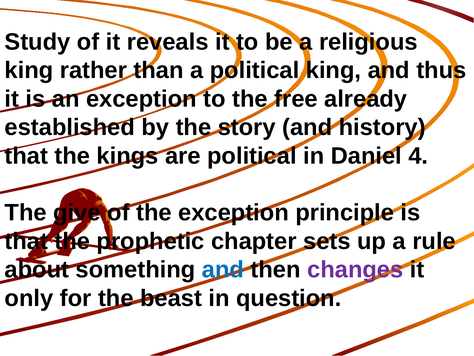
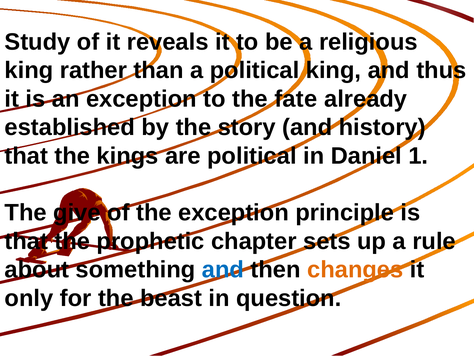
free: free -> fate
4: 4 -> 1
changes colour: purple -> orange
